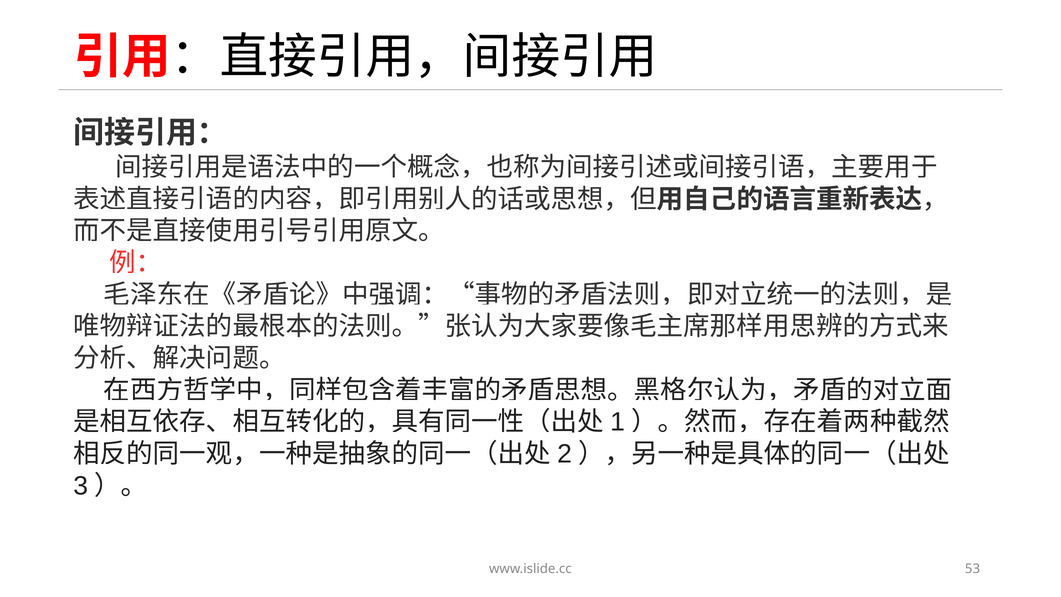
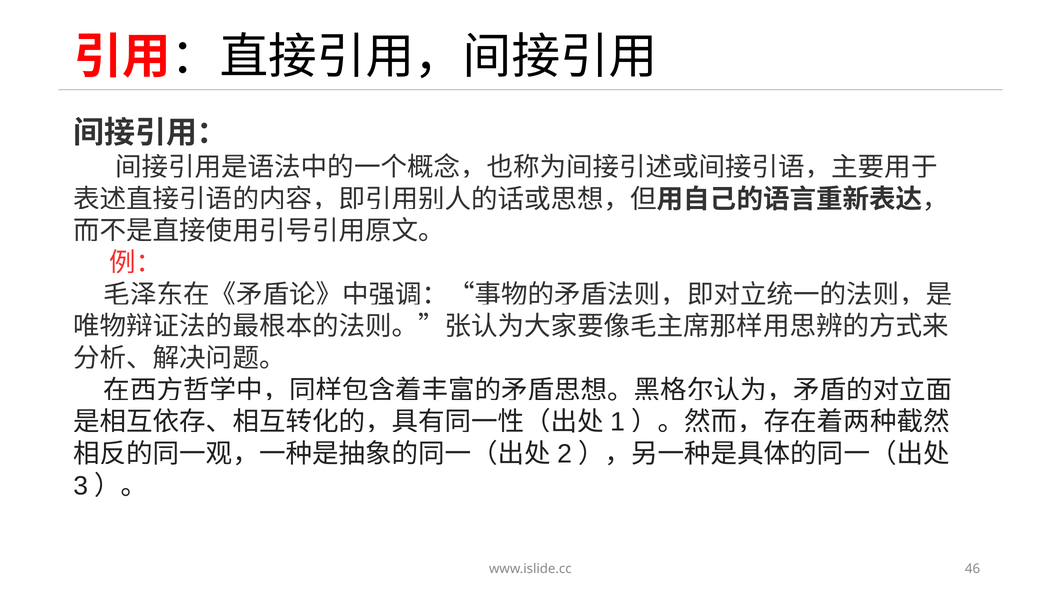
53: 53 -> 46
